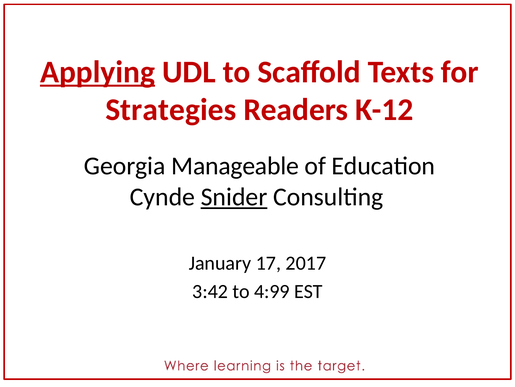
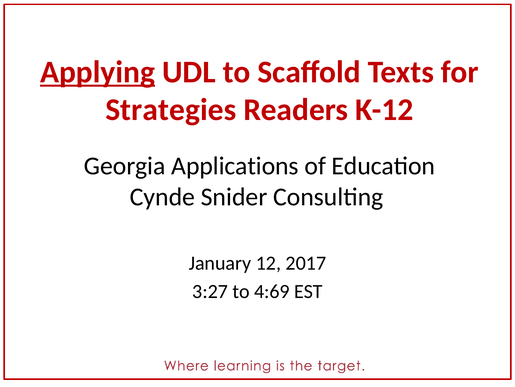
Manageable: Manageable -> Applications
Snider underline: present -> none
17: 17 -> 12
3:42: 3:42 -> 3:27
4:99: 4:99 -> 4:69
